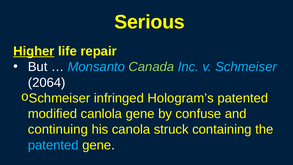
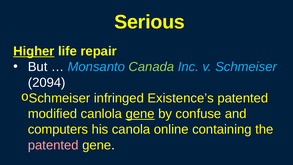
2064: 2064 -> 2094
Hologram’s: Hologram’s -> Existence’s
gene at (140, 114) underline: none -> present
continuing: continuing -> computers
struck: struck -> online
patented at (53, 145) colour: light blue -> pink
